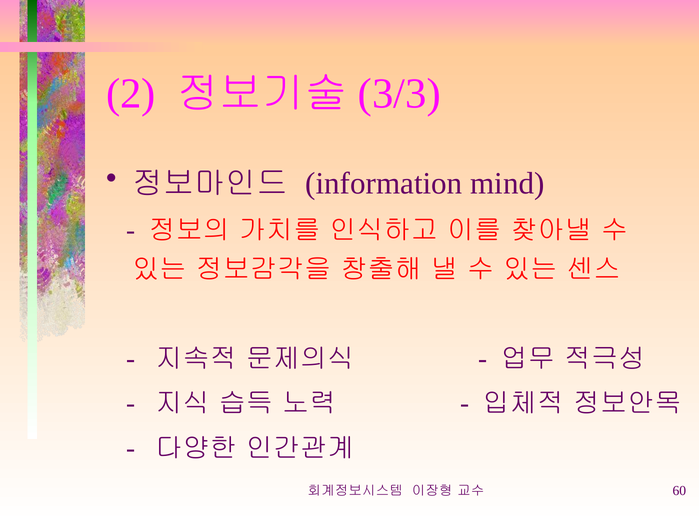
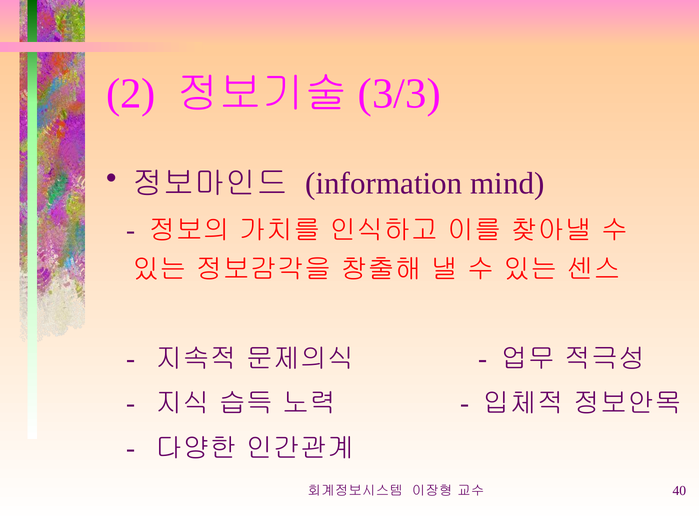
60: 60 -> 40
